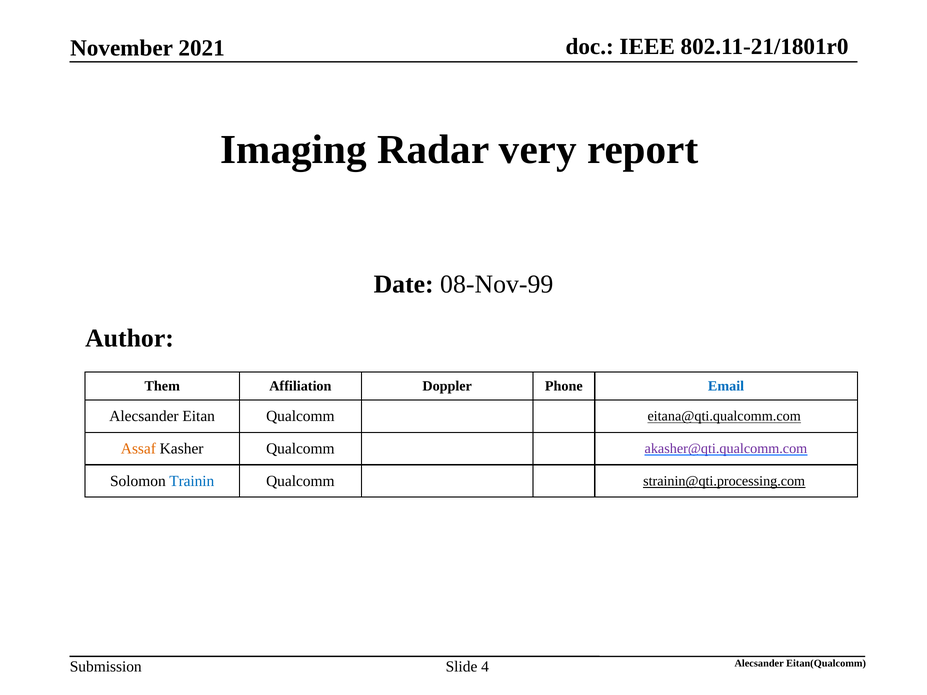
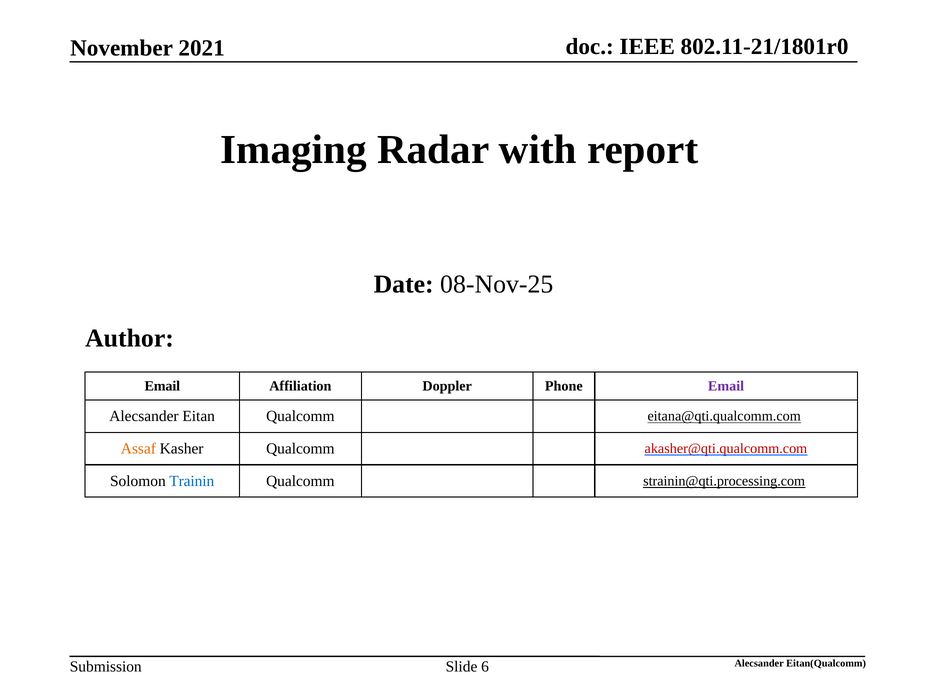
very: very -> with
08-Nov-99: 08-Nov-99 -> 08-Nov-25
Them at (162, 386): Them -> Email
Email at (726, 386) colour: blue -> purple
akasher@qti.qualcomm.com colour: purple -> red
4: 4 -> 6
